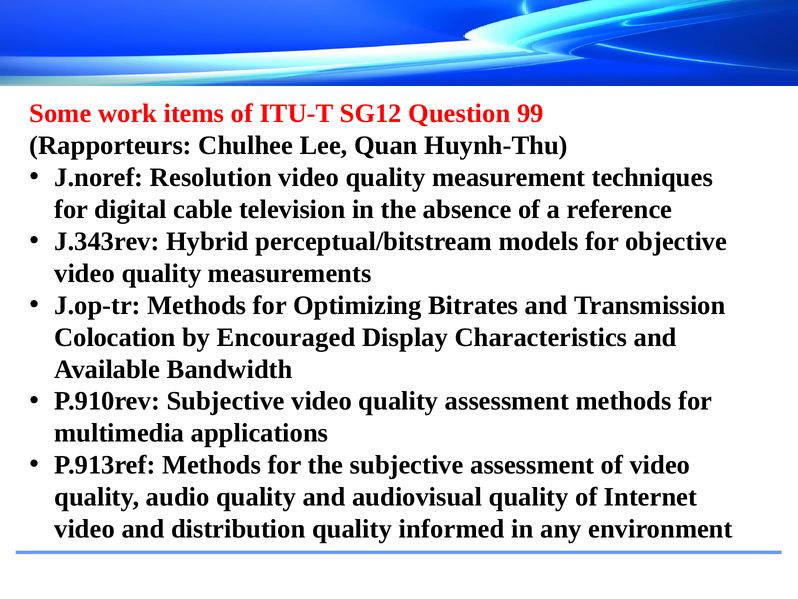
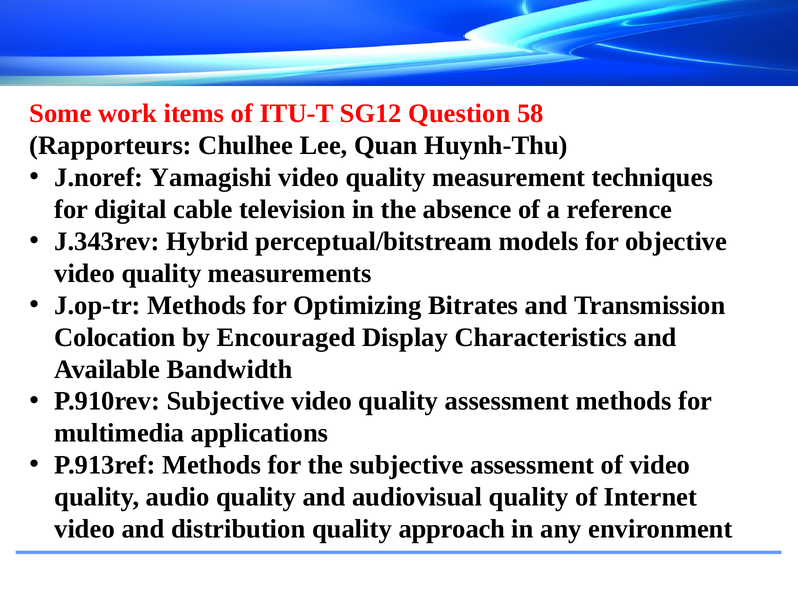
99: 99 -> 58
Resolution: Resolution -> Yamagishi
informed: informed -> approach
